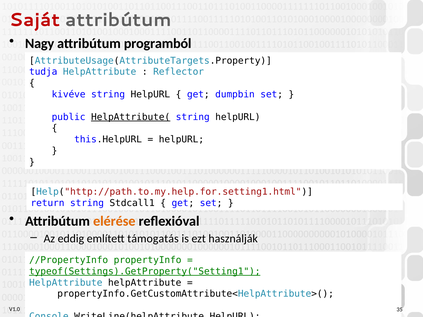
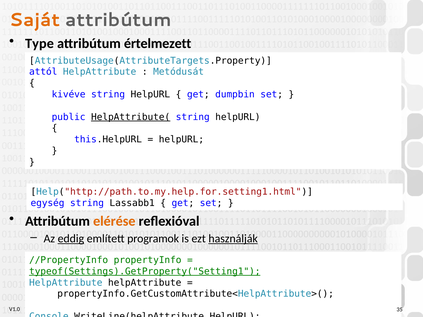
Saját colour: red -> orange
Nagy: Nagy -> Type
programból: programból -> értelmezett
tudja: tudja -> attól
Reflector: Reflector -> Metódusát
return: return -> egység
Stdcall1: Stdcall1 -> Lassabb1
eddig underline: none -> present
támogatás: támogatás -> programok
használják underline: none -> present
